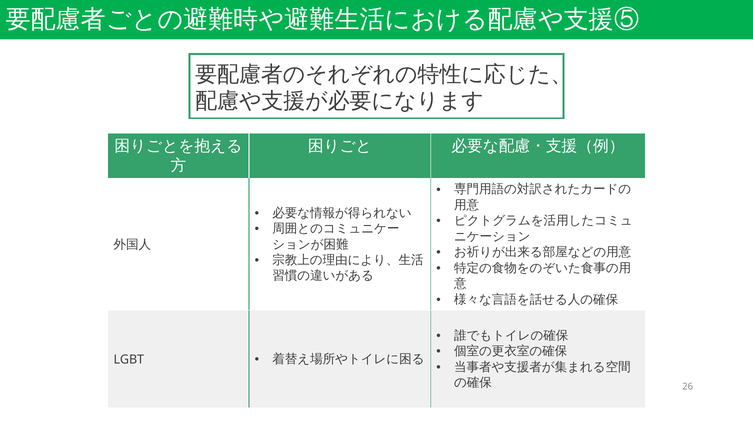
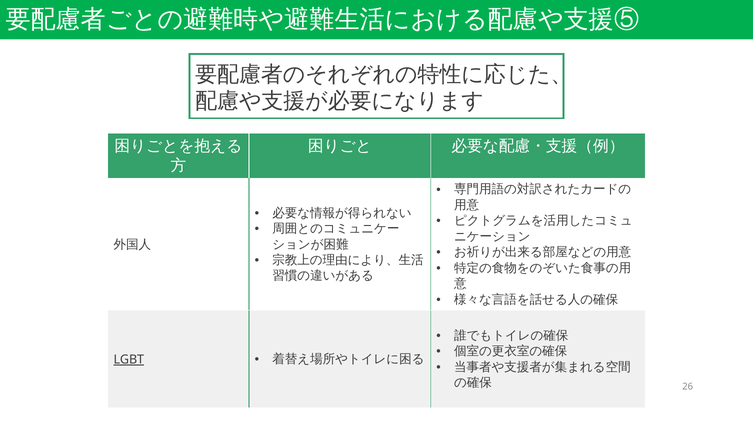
LGBT underline: none -> present
